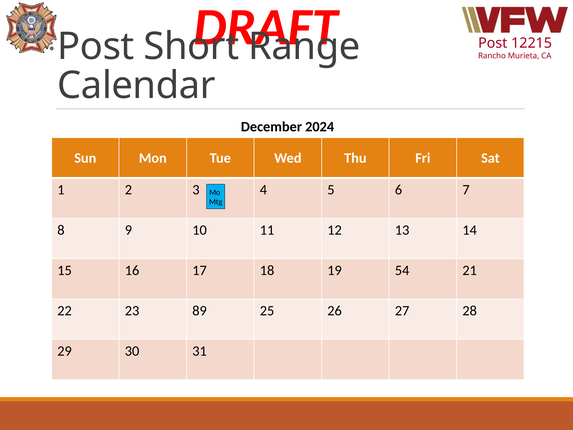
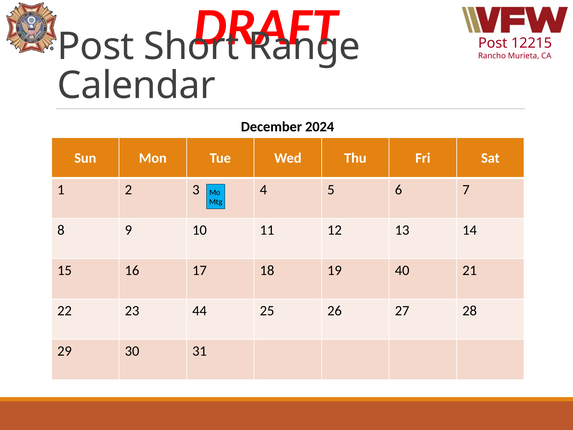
54: 54 -> 40
89: 89 -> 44
